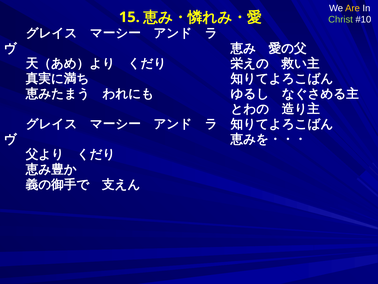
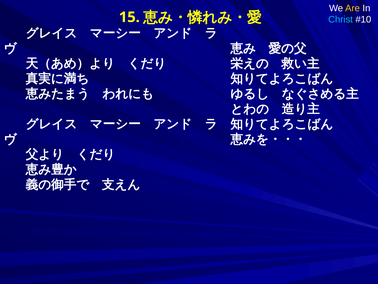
Christ colour: light green -> light blue
